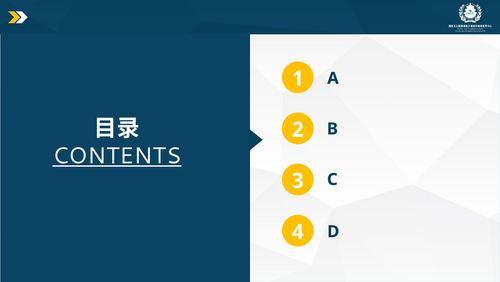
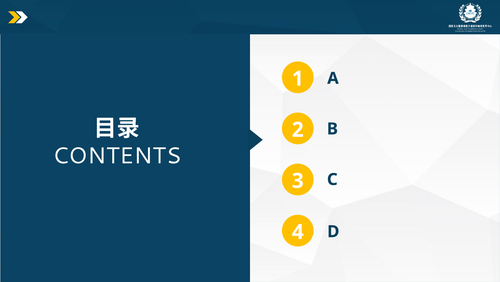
CONTENTS underline: present -> none
